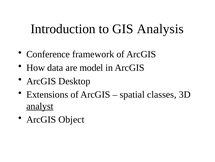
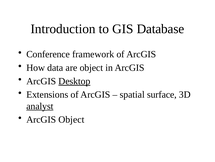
Analysis: Analysis -> Database
are model: model -> object
Desktop underline: none -> present
classes: classes -> surface
